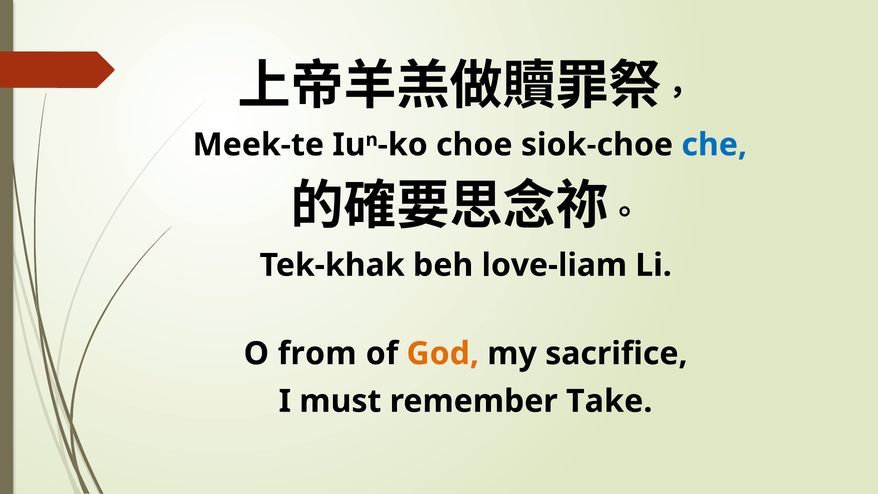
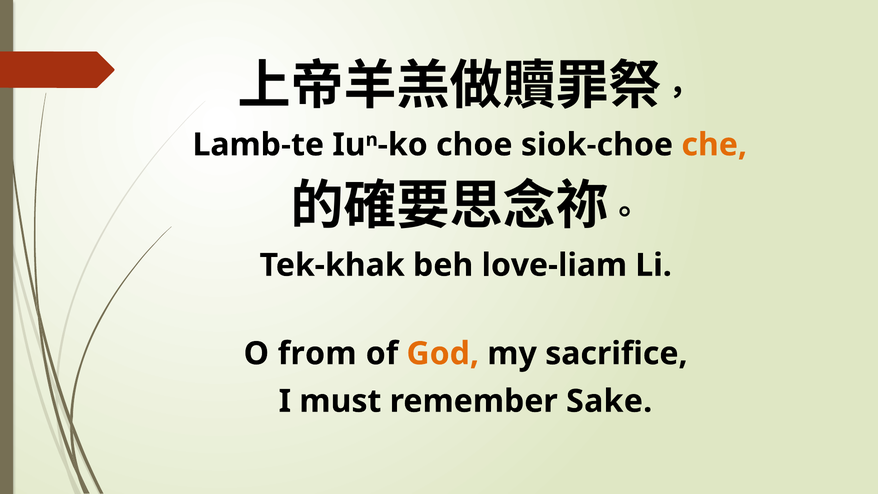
Meek-te: Meek-te -> Lamb-te
che colour: blue -> orange
Take: Take -> Sake
